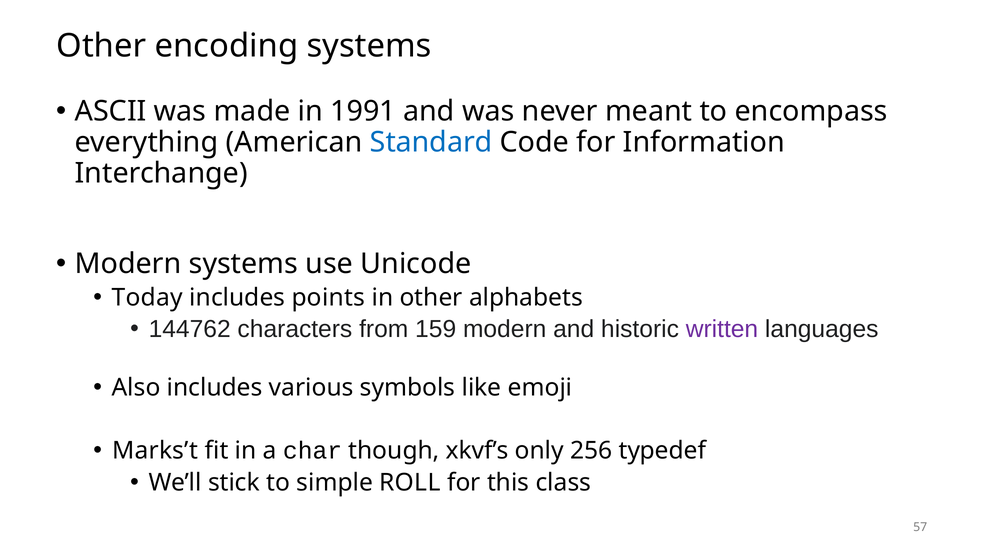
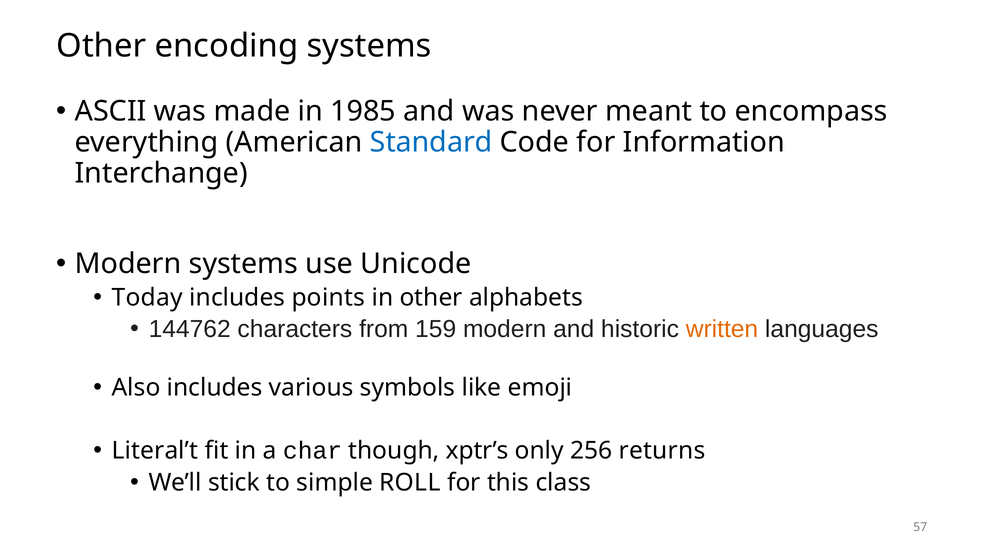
1991: 1991 -> 1985
written colour: purple -> orange
Marks’t: Marks’t -> Literal’t
xkvf’s: xkvf’s -> xptr’s
typedef: typedef -> returns
